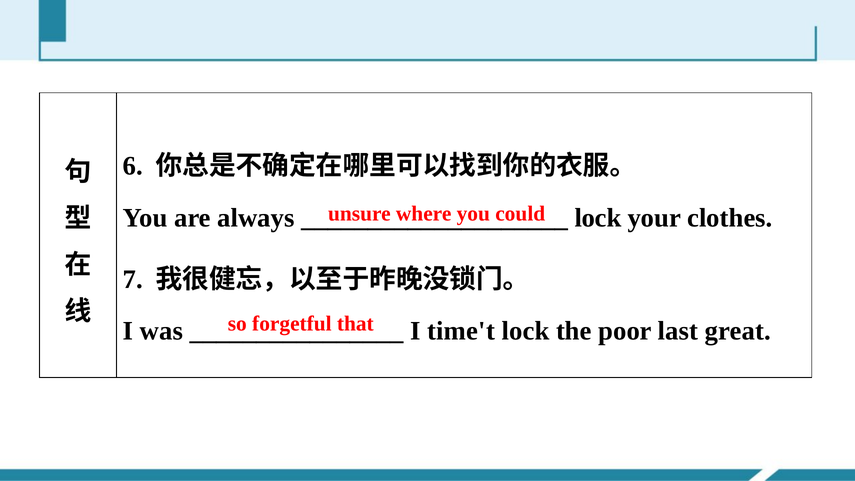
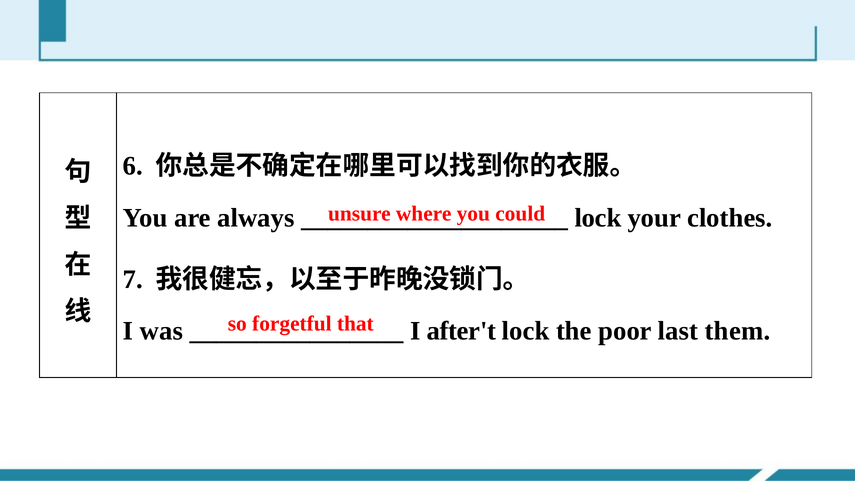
time't: time't -> after't
great: great -> them
